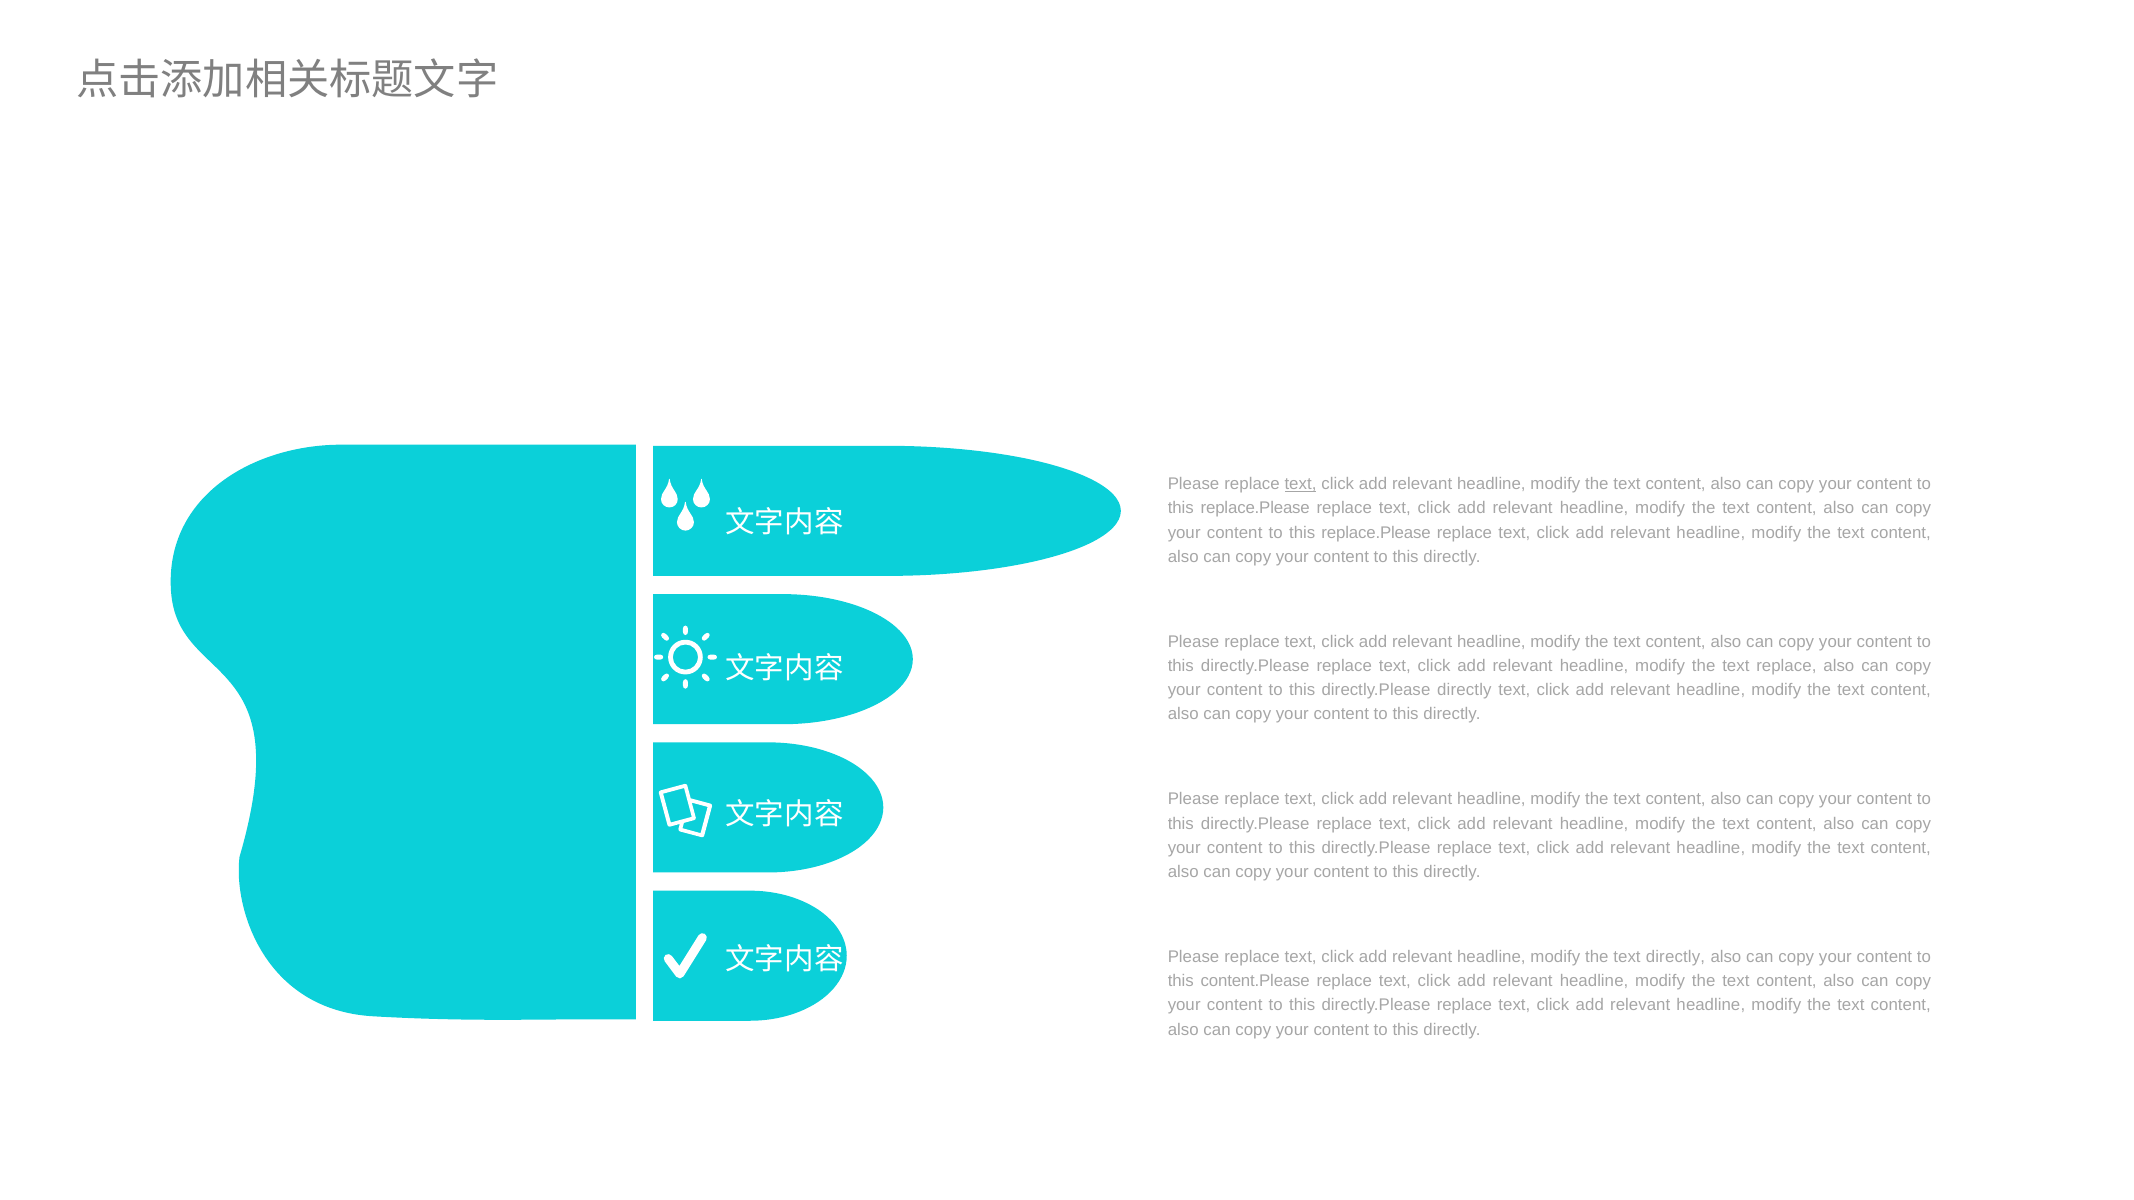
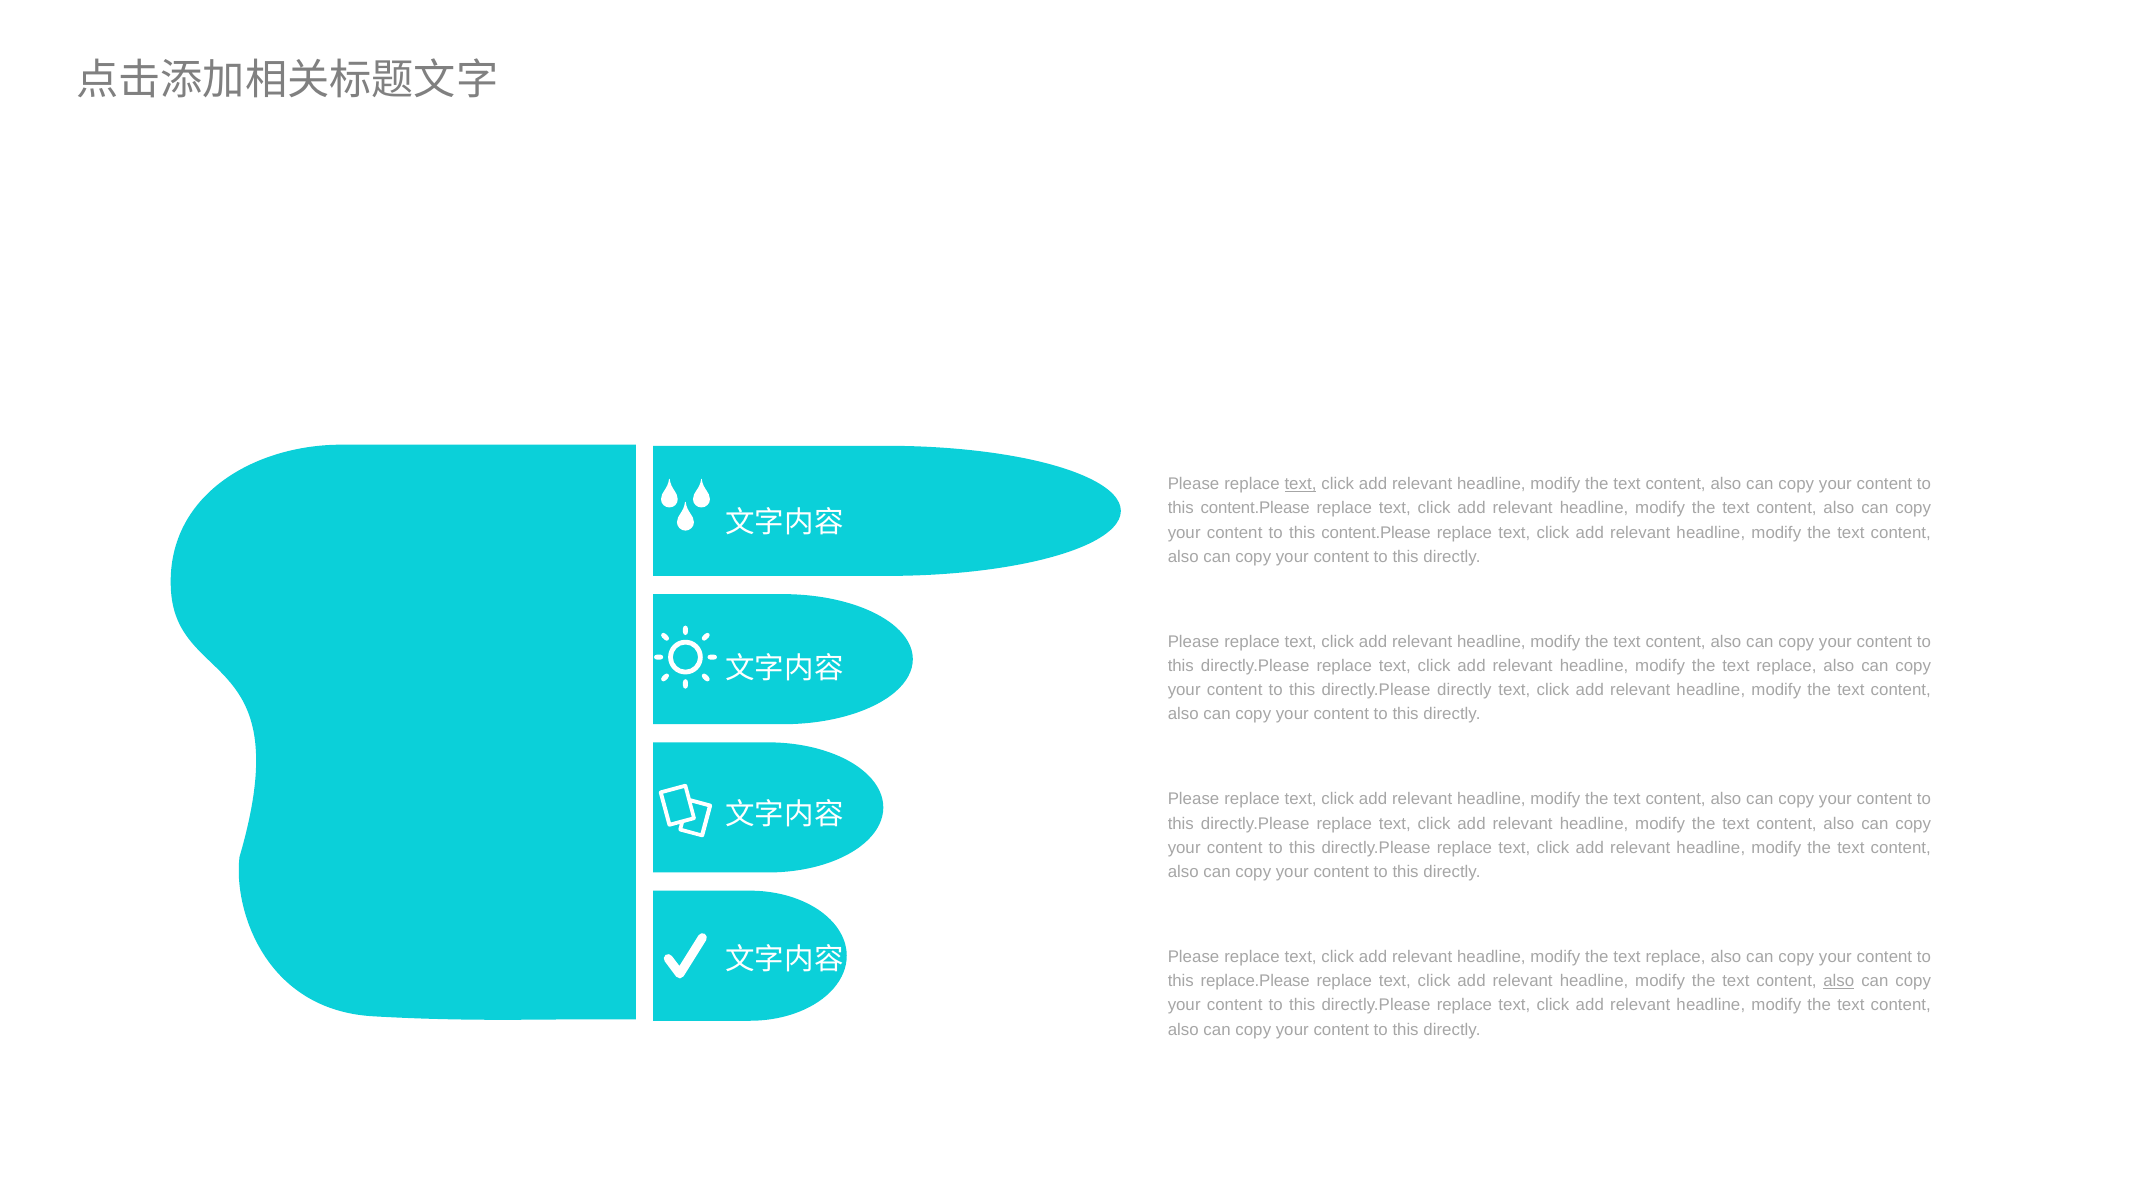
replace.Please at (1255, 509): replace.Please -> content.Please
replace.Please at (1376, 533): replace.Please -> content.Please
directly at (1675, 957): directly -> replace
content.Please: content.Please -> replace.Please
also at (1839, 981) underline: none -> present
